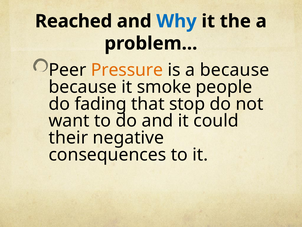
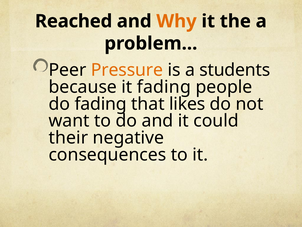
Why colour: blue -> orange
a because: because -> students
it smoke: smoke -> fading
stop: stop -> likes
